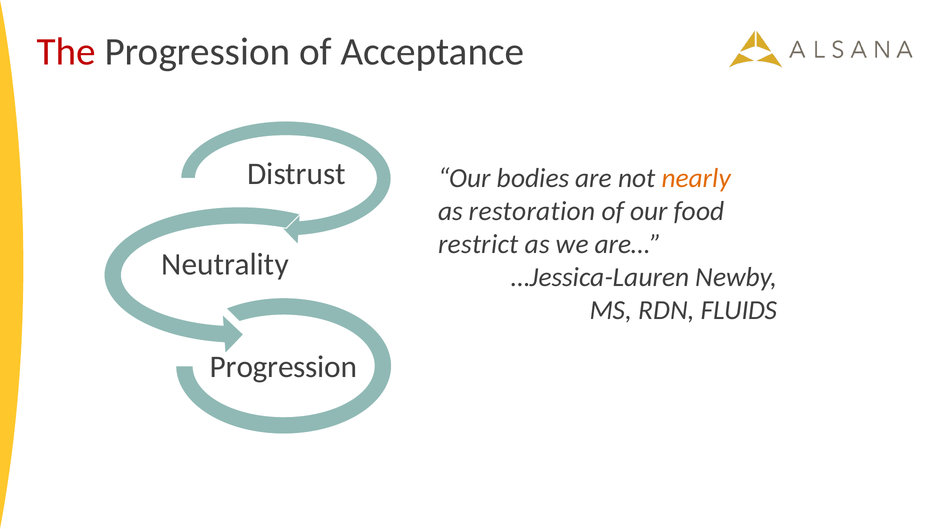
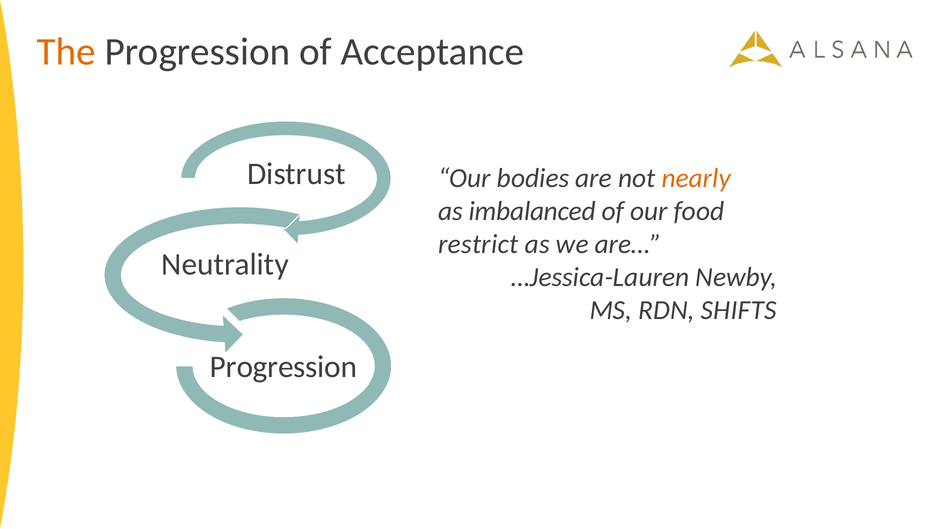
The colour: red -> orange
restoration: restoration -> imbalanced
FLUIDS: FLUIDS -> SHIFTS
